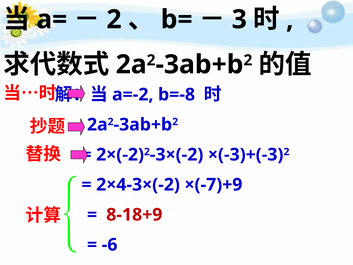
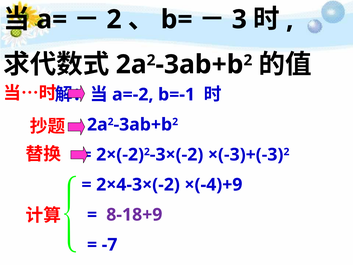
b=-8: b=-8 -> b=-1
×(-7)+9: ×(-7)+9 -> ×(-4)+9
8-18+9 colour: red -> purple
-6: -6 -> -7
